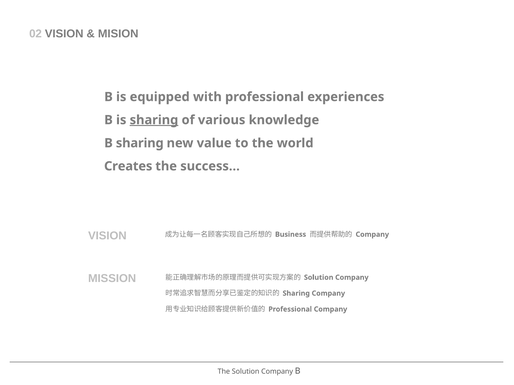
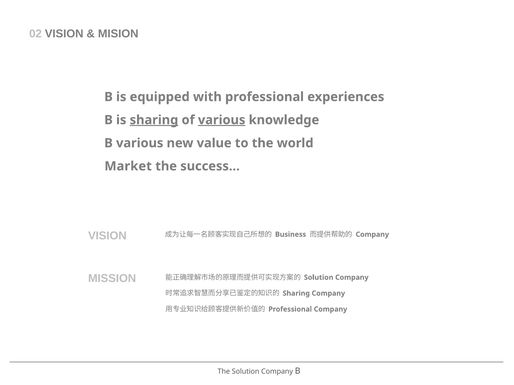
various at (222, 120) underline: none -> present
B sharing: sharing -> various
Creates: Creates -> Market
